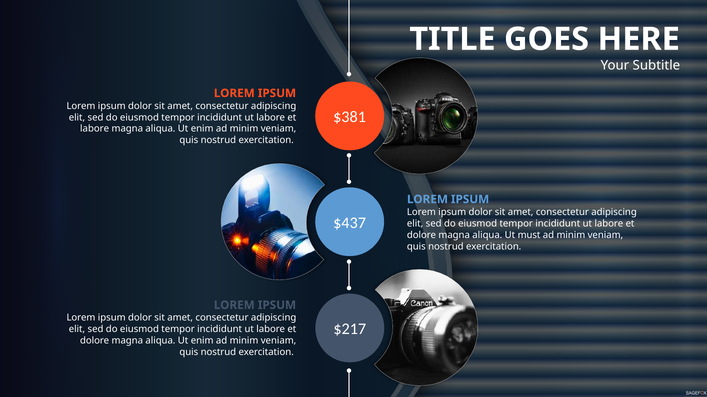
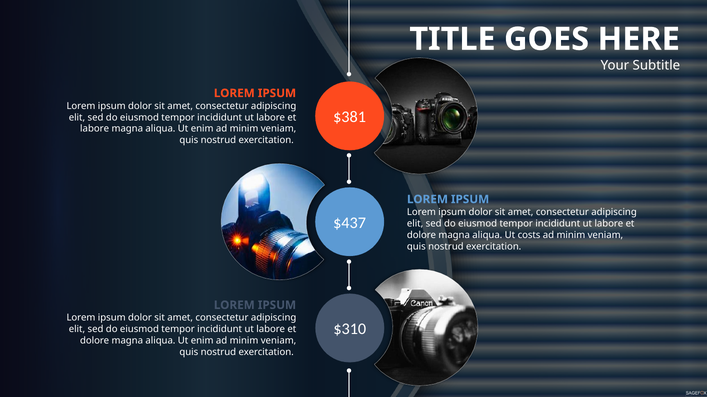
must: must -> costs
$217: $217 -> $310
